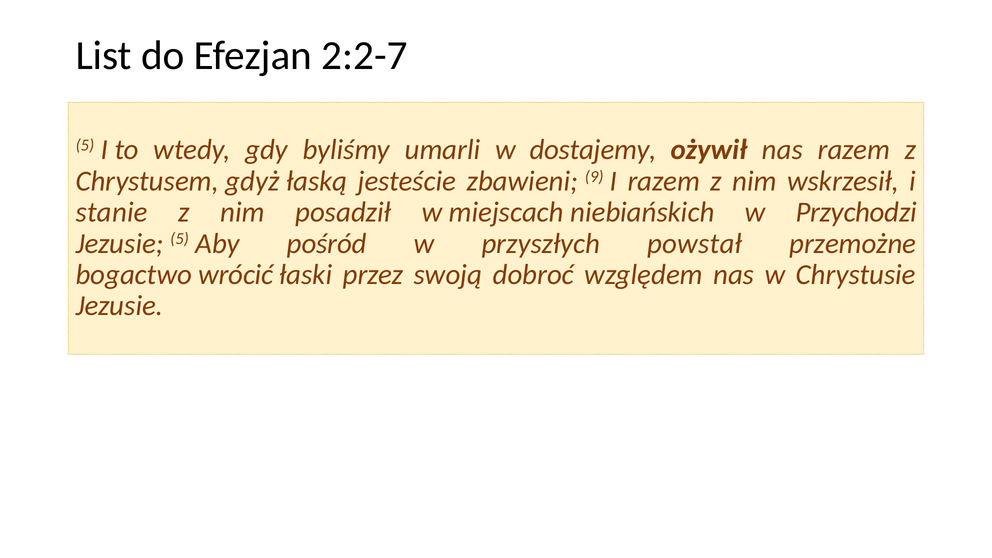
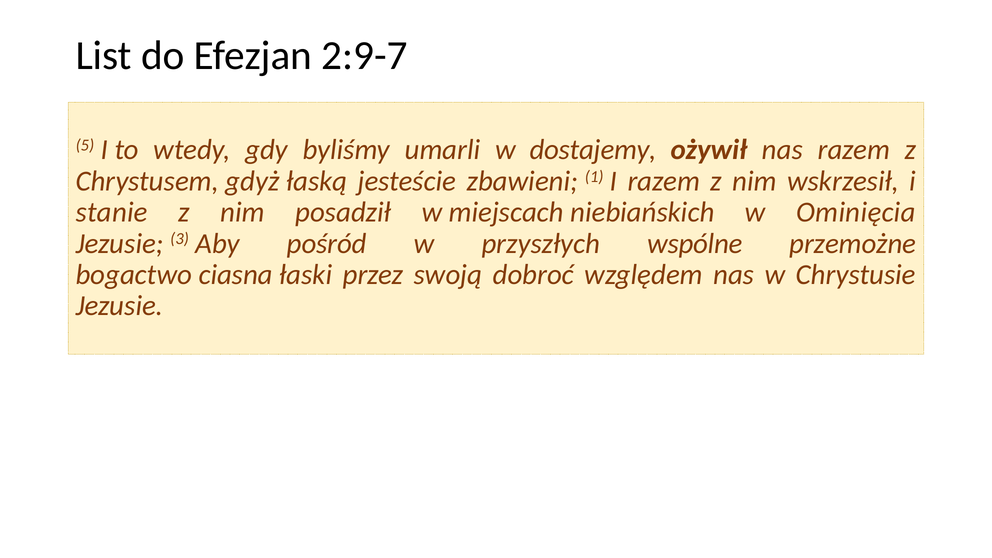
2:2-7: 2:2-7 -> 2:9-7
9: 9 -> 1
Przychodzi: Przychodzi -> Ominięcia
Jezusie 5: 5 -> 3
powstał: powstał -> wspólne
wrócić: wrócić -> ciasna
